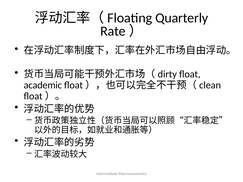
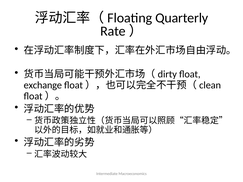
academic: academic -> exchange
